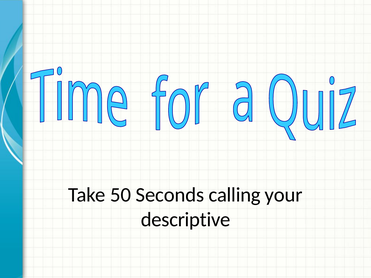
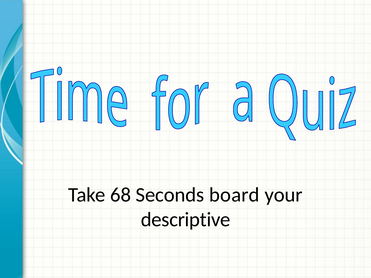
50: 50 -> 68
calling: calling -> board
